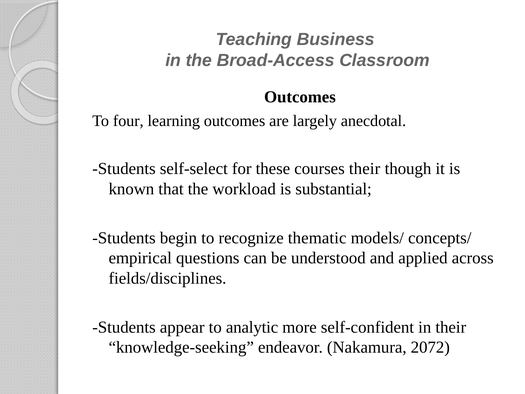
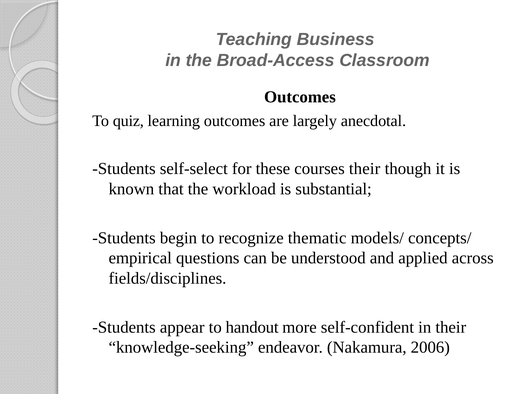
four: four -> quiz
analytic: analytic -> handout
2072: 2072 -> 2006
